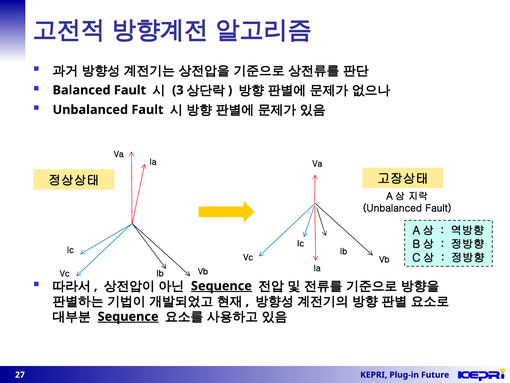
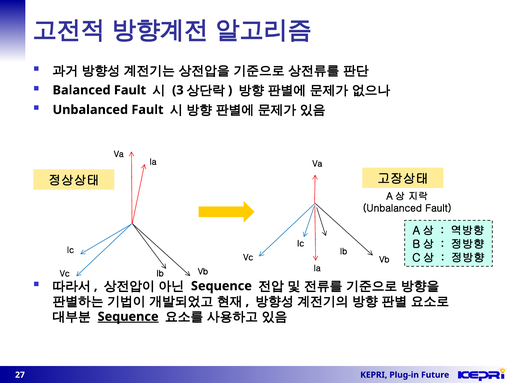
Sequence at (221, 286) underline: present -> none
